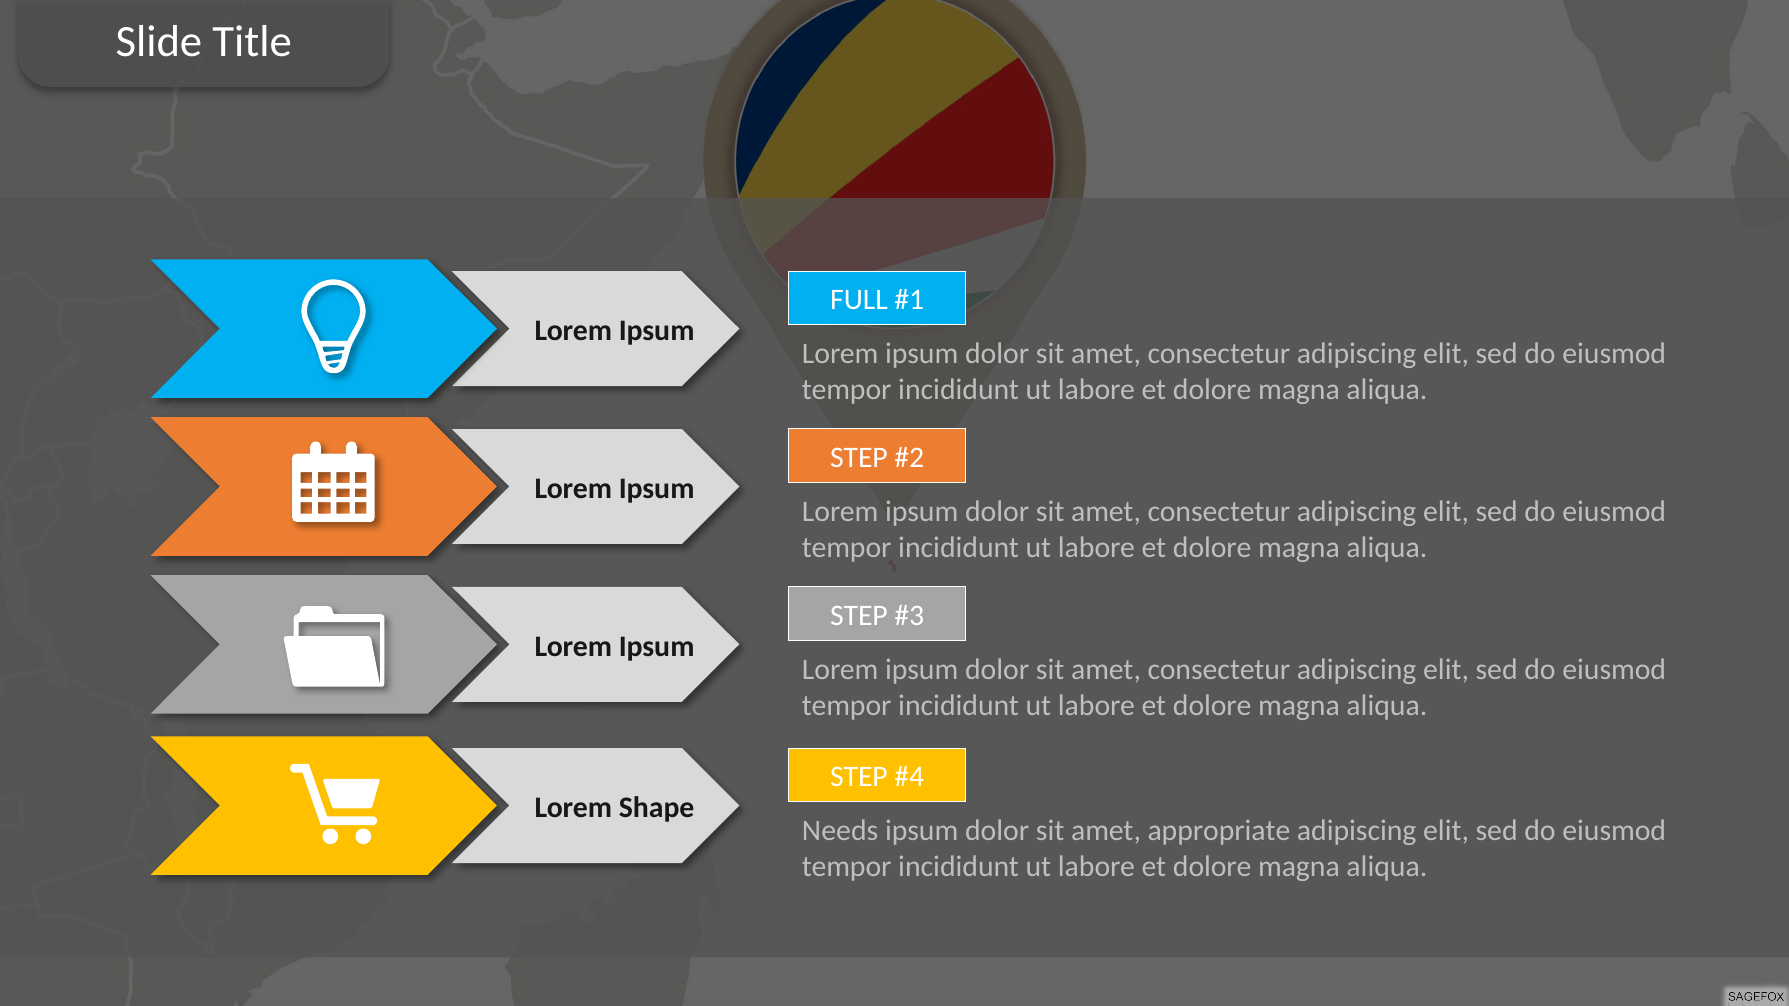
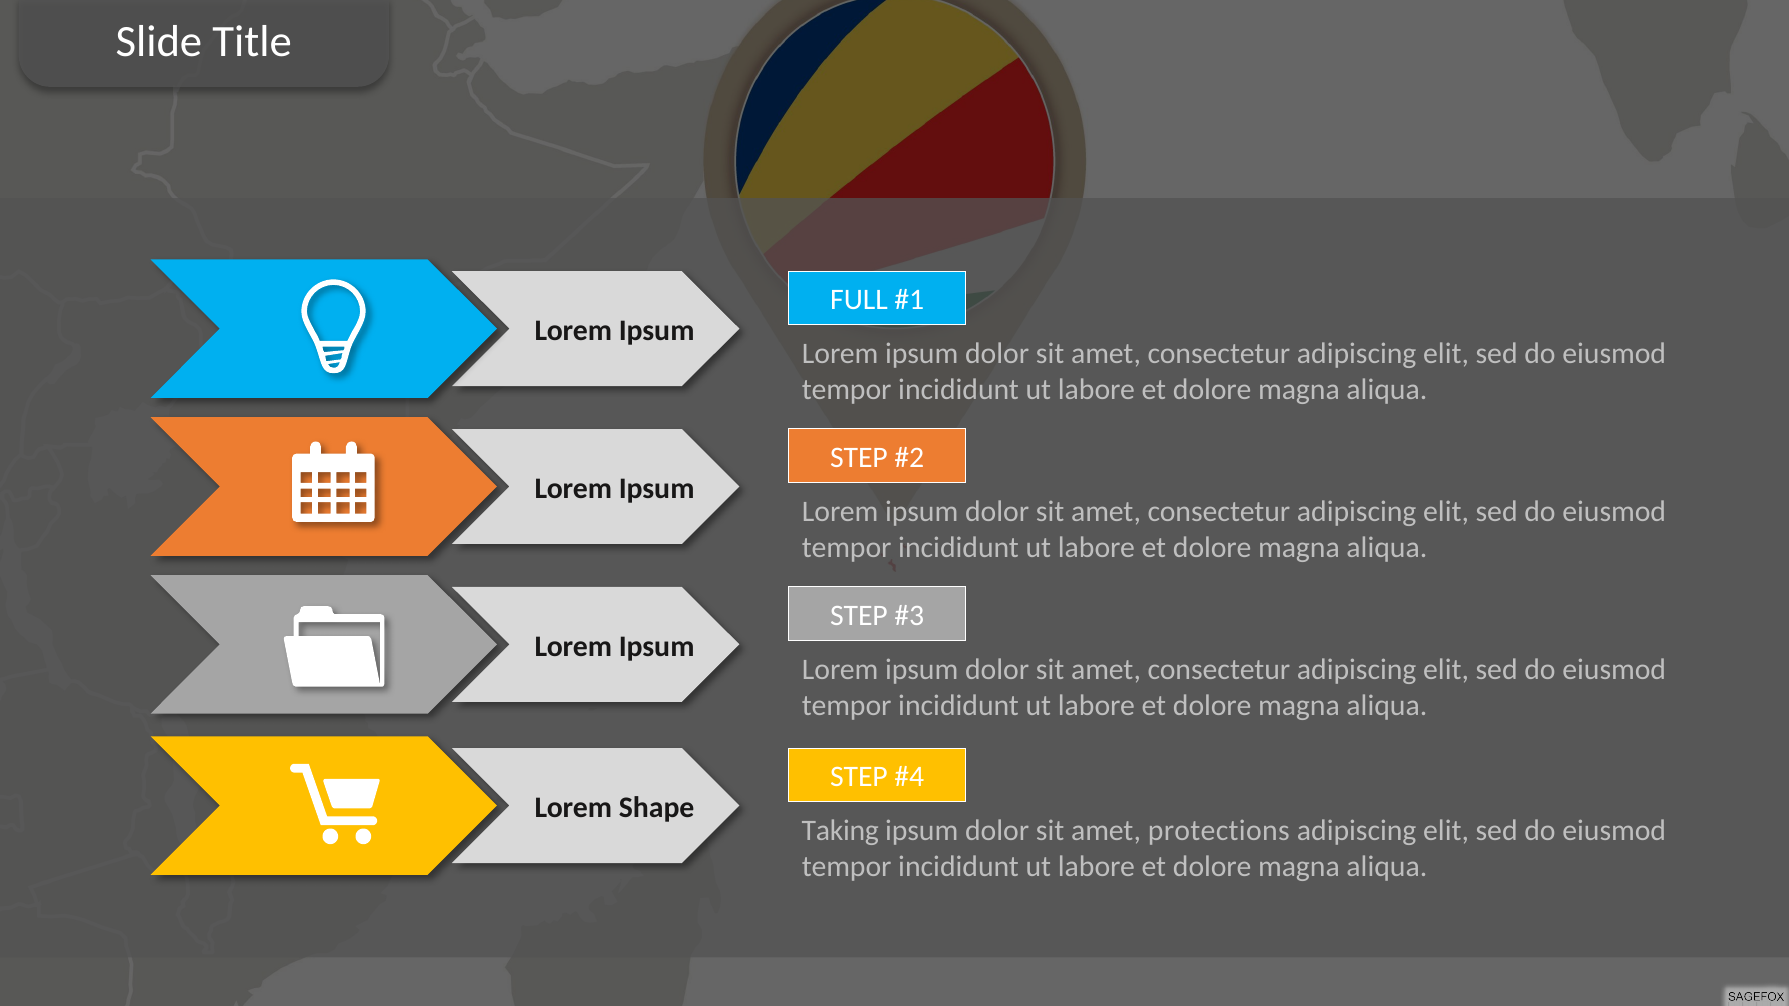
Needs: Needs -> Taking
appropriate: appropriate -> protections
